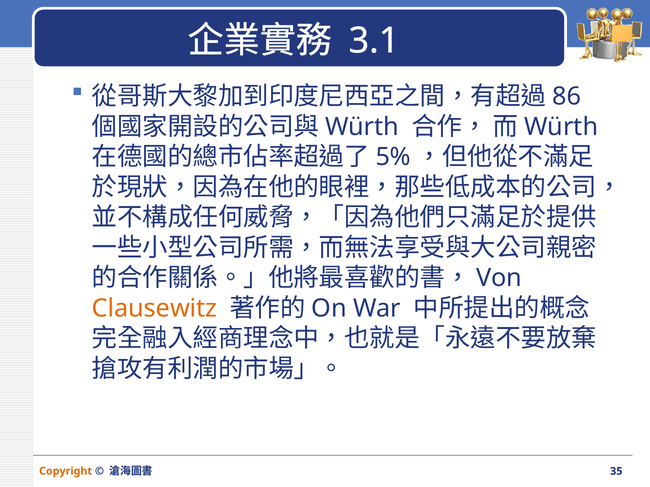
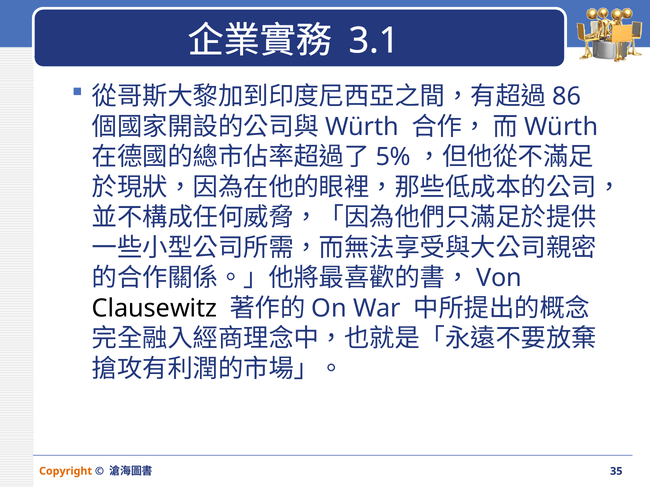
Clausewitz colour: orange -> black
